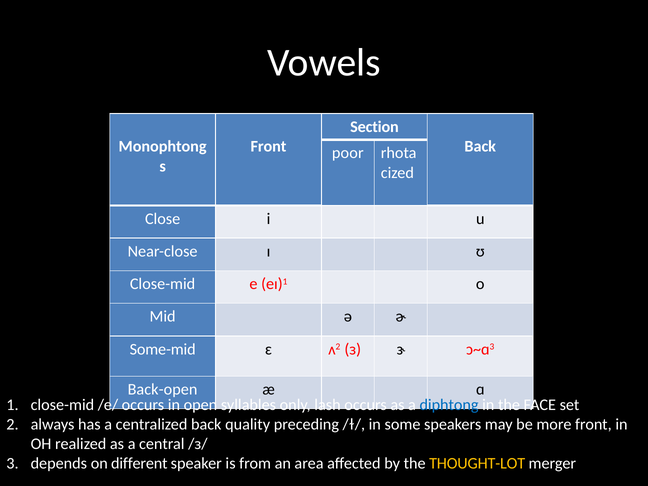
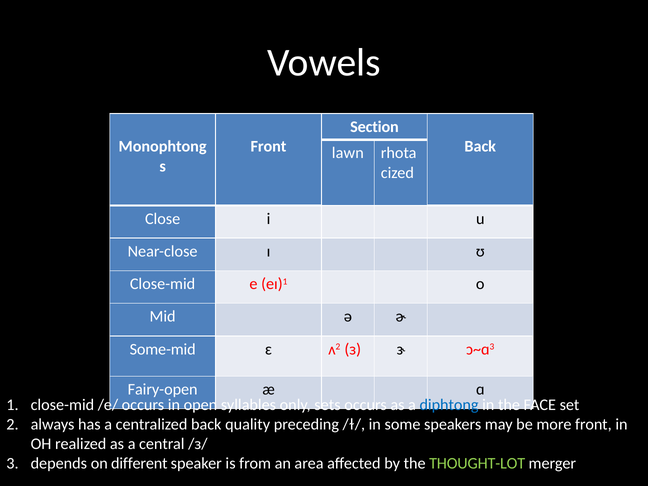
poor: poor -> lawn
Back-open: Back-open -> Fairy-open
lash: lash -> sets
THOUGHT-LOT colour: yellow -> light green
